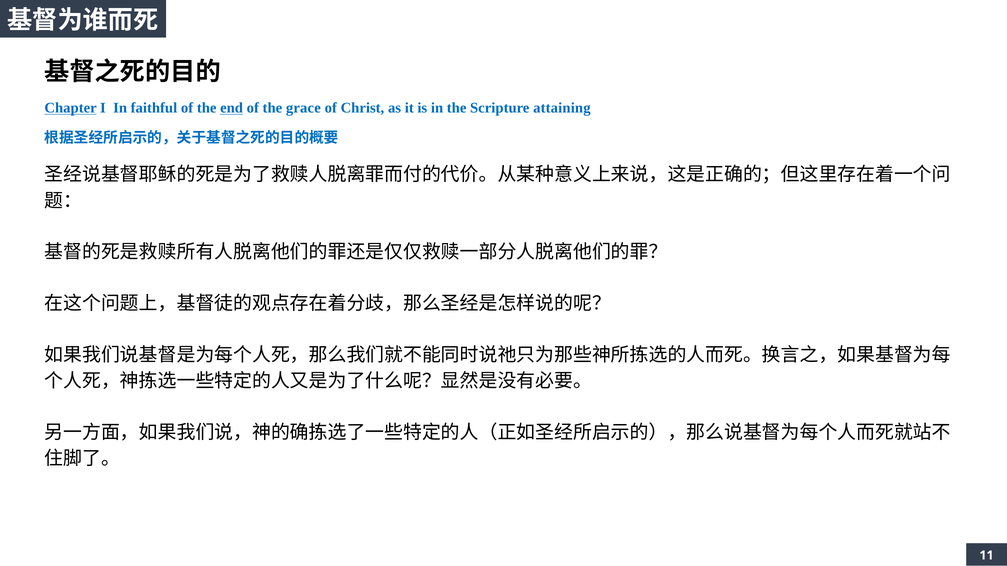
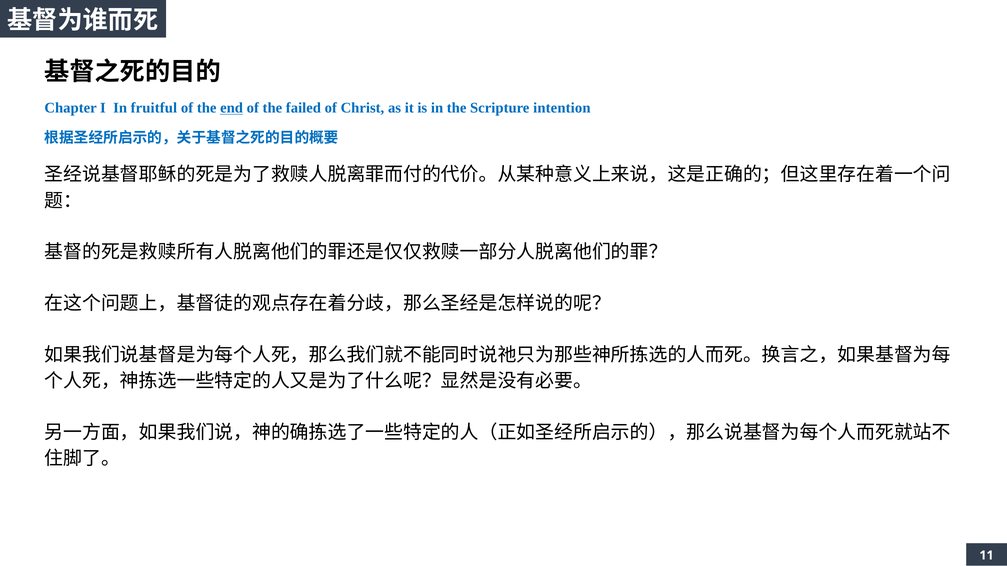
Chapter underline: present -> none
faithful: faithful -> fruitful
grace: grace -> failed
attaining: attaining -> intention
